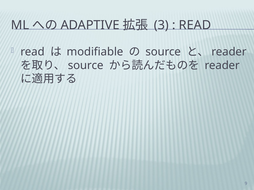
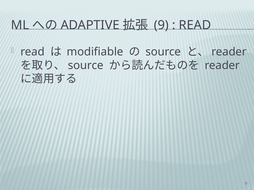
3 at (161, 25): 3 -> 9
